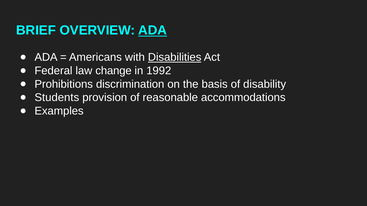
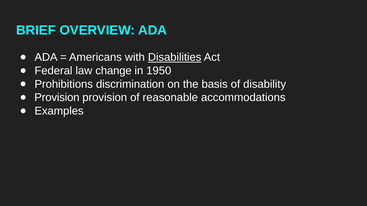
ADA at (153, 30) underline: present -> none
1992: 1992 -> 1950
Students at (57, 98): Students -> Provision
